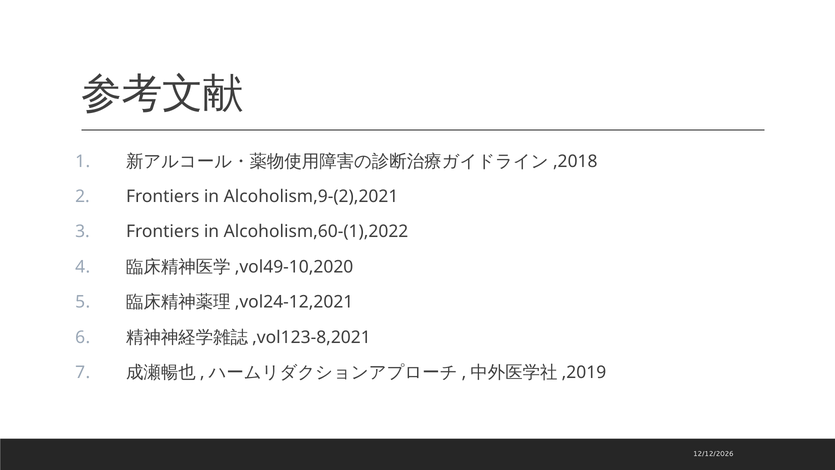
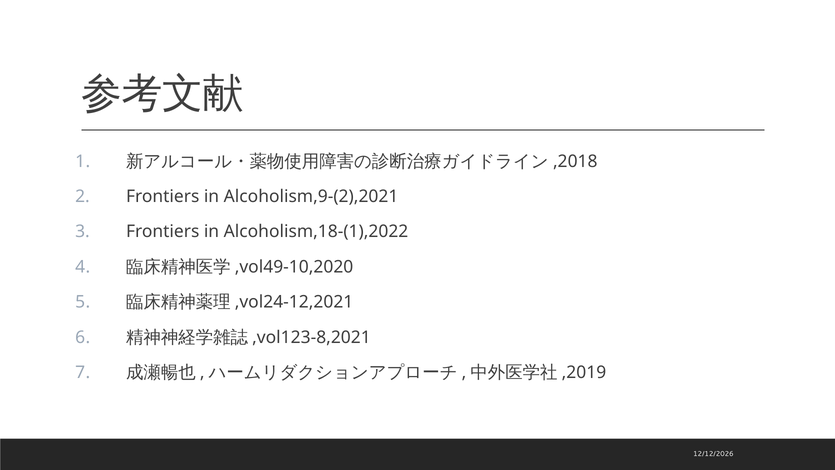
Alcoholism,60-(1),2022: Alcoholism,60-(1),2022 -> Alcoholism,18-(1),2022
